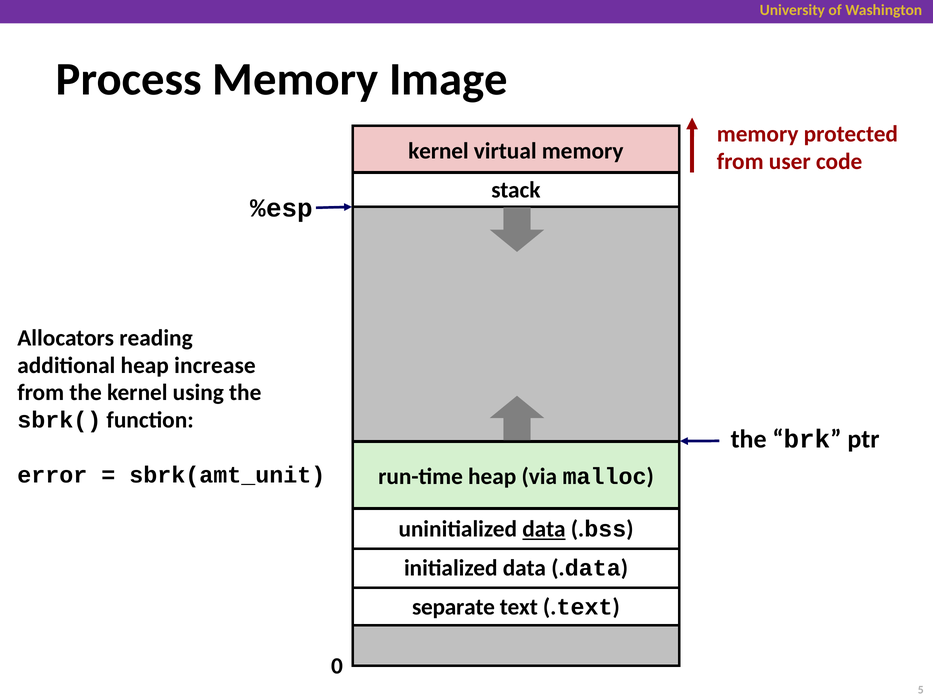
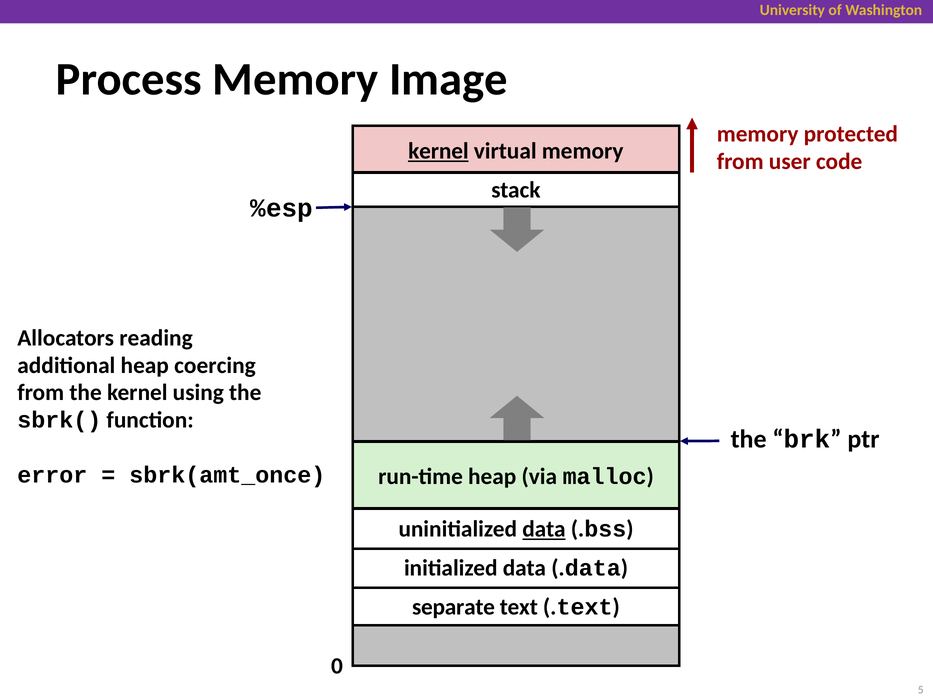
kernel at (438, 151) underline: none -> present
increase: increase -> coercing
sbrk(amt_unit: sbrk(amt_unit -> sbrk(amt_once
